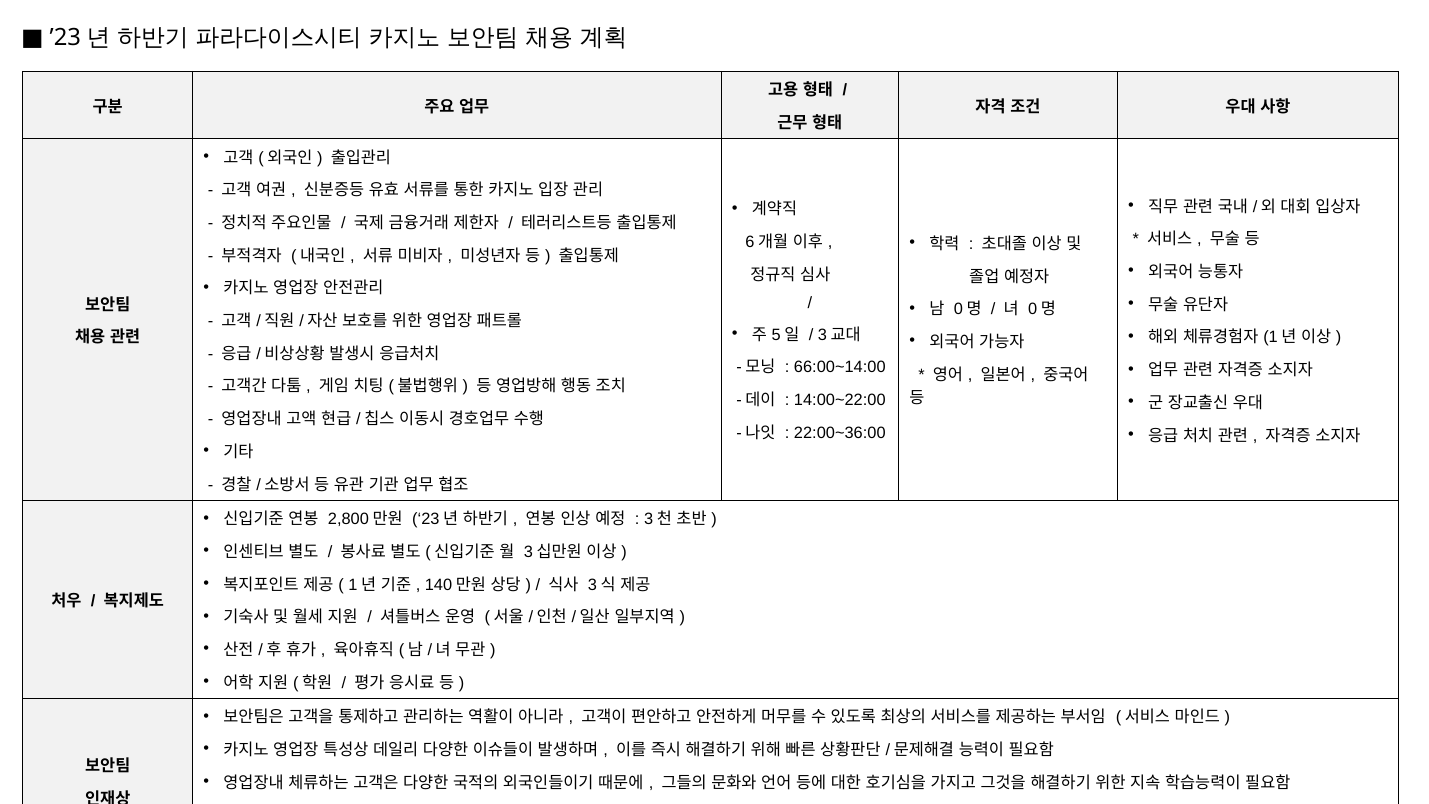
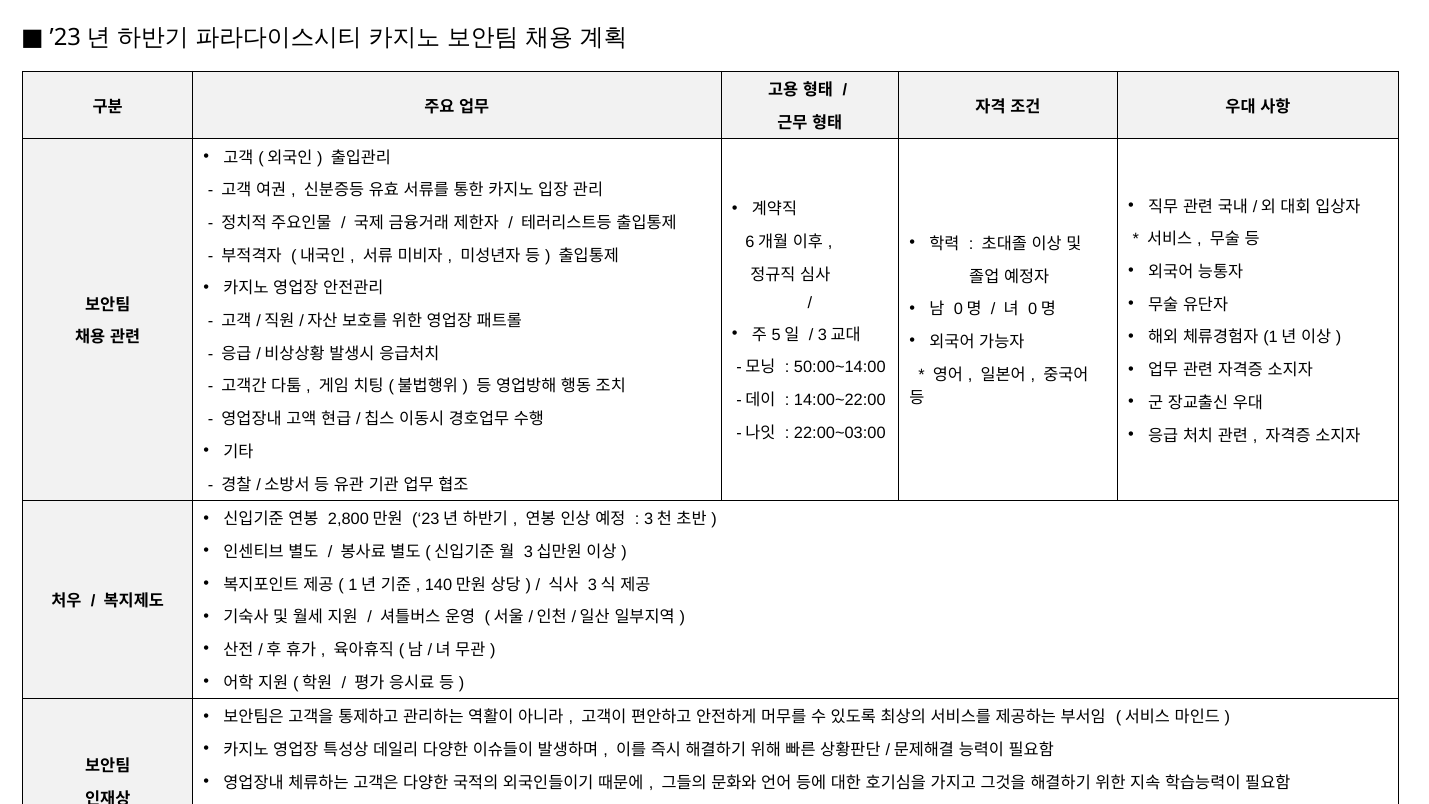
66:00~14:00: 66:00~14:00 -> 50:00~14:00
22:00~36:00: 22:00~36:00 -> 22:00~03:00
